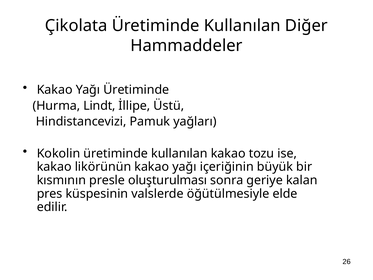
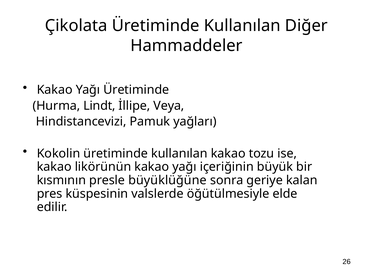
Üstü: Üstü -> Veya
oluşturulması: oluşturulması -> büyüklüğüne
